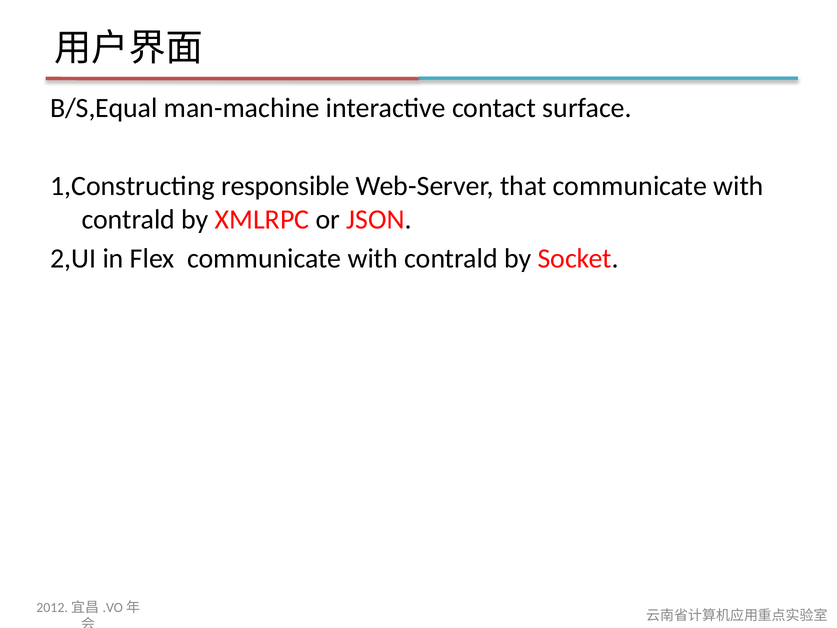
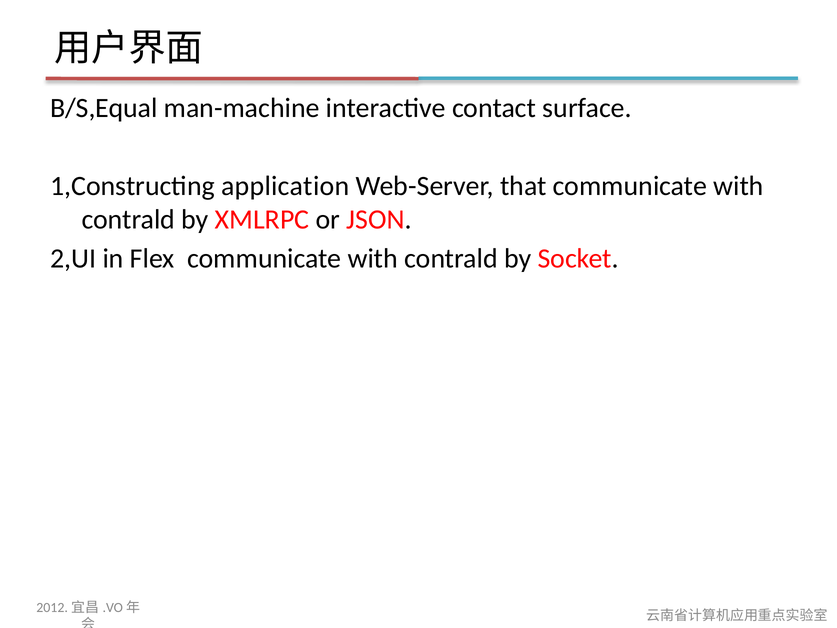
responsible: responsible -> application
